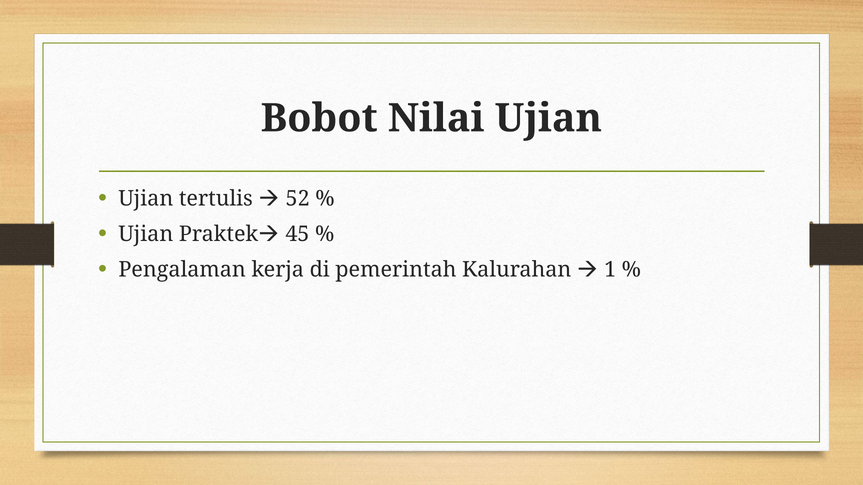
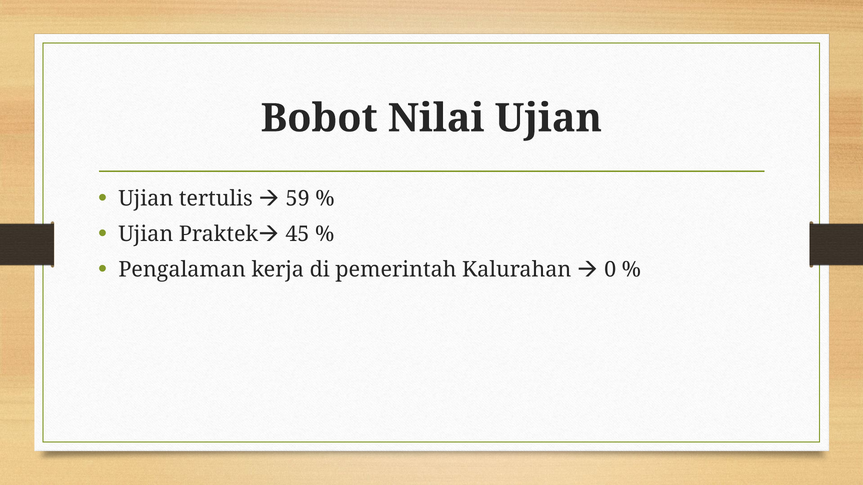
52: 52 -> 59
1: 1 -> 0
